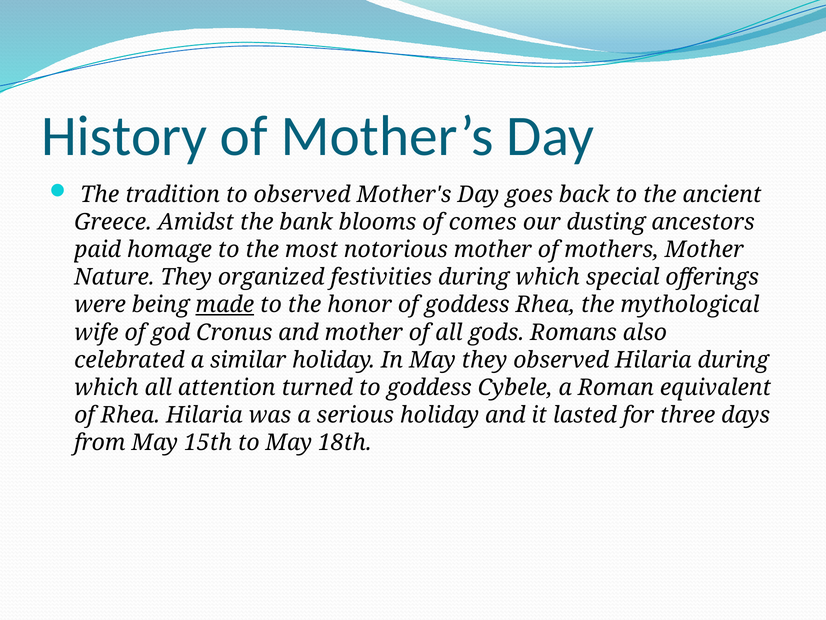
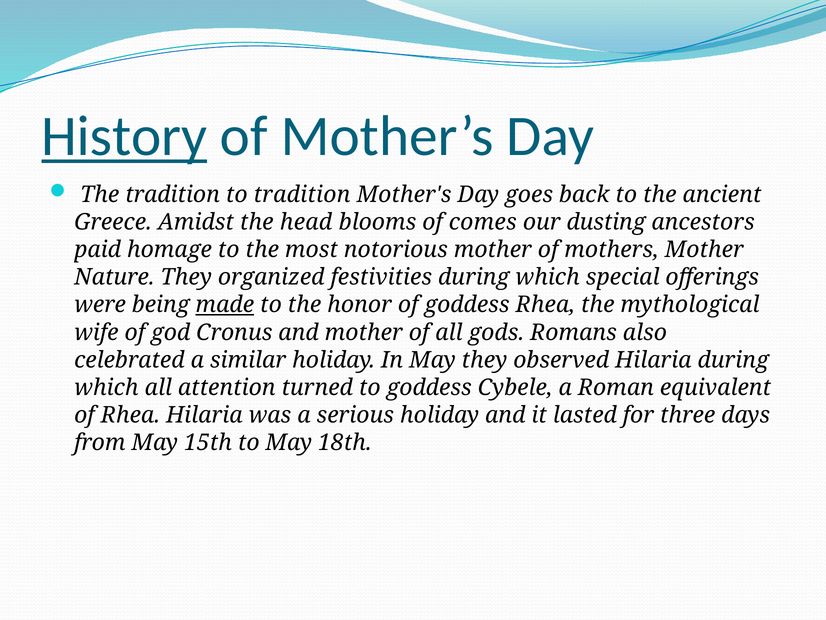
History underline: none -> present
to observed: observed -> tradition
bank: bank -> head
